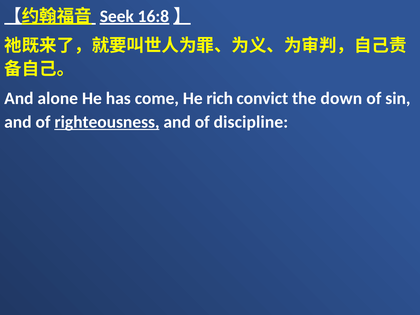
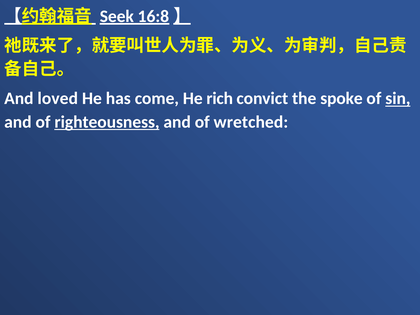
alone: alone -> loved
down: down -> spoke
sin underline: none -> present
discipline: discipline -> wretched
